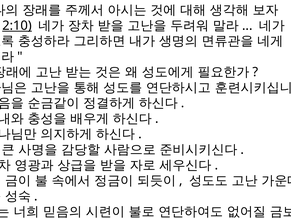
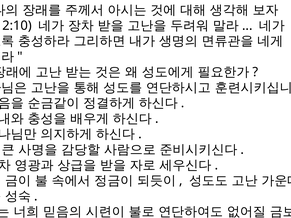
2:10 underline: present -> none
